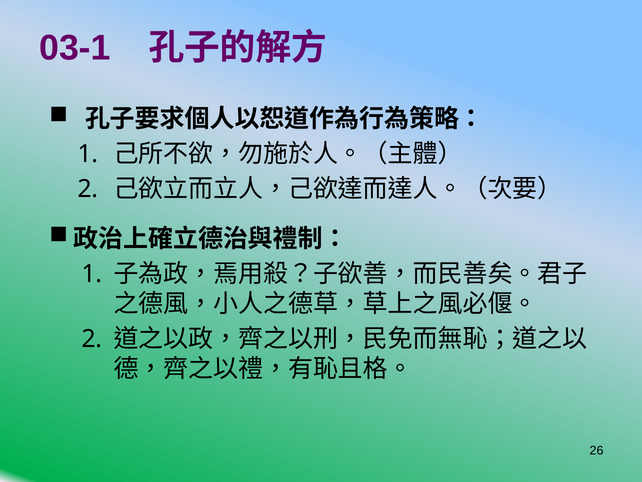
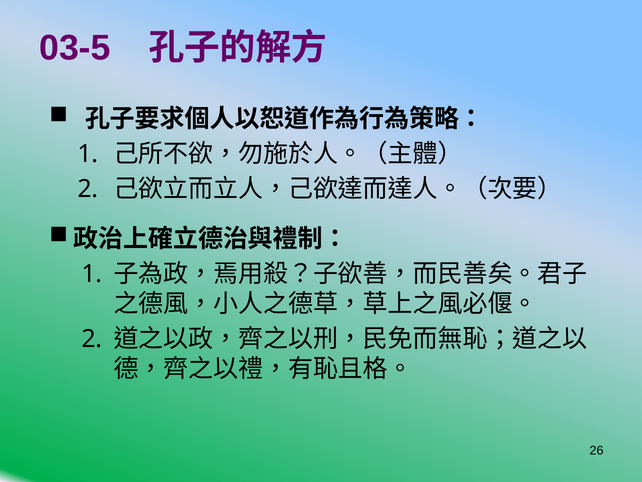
03-1: 03-1 -> 03-5
